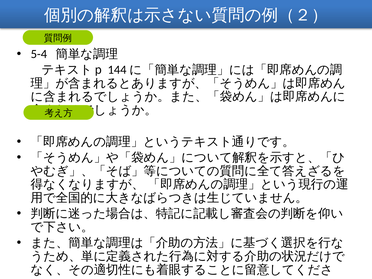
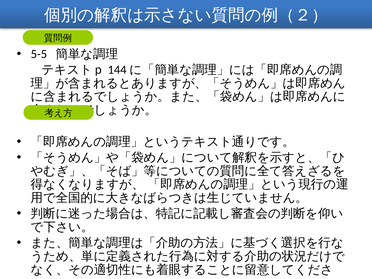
5-4: 5-4 -> 5-5
